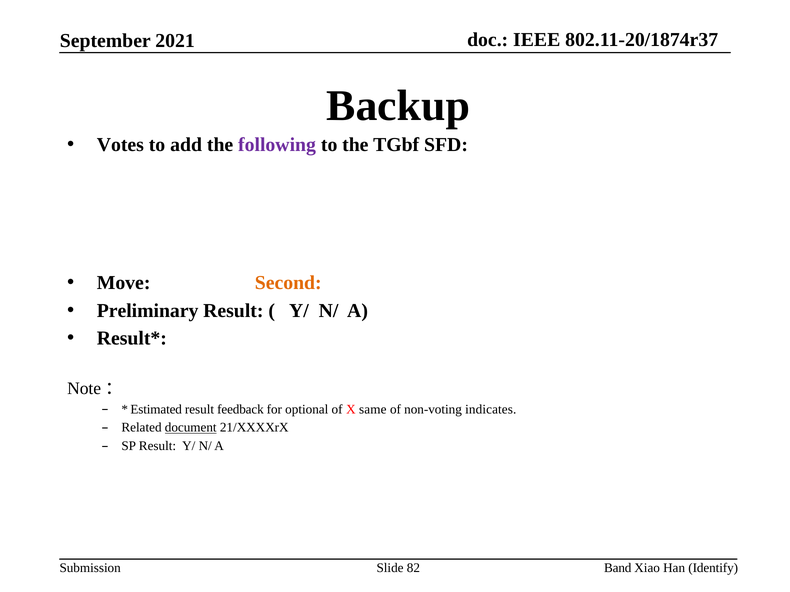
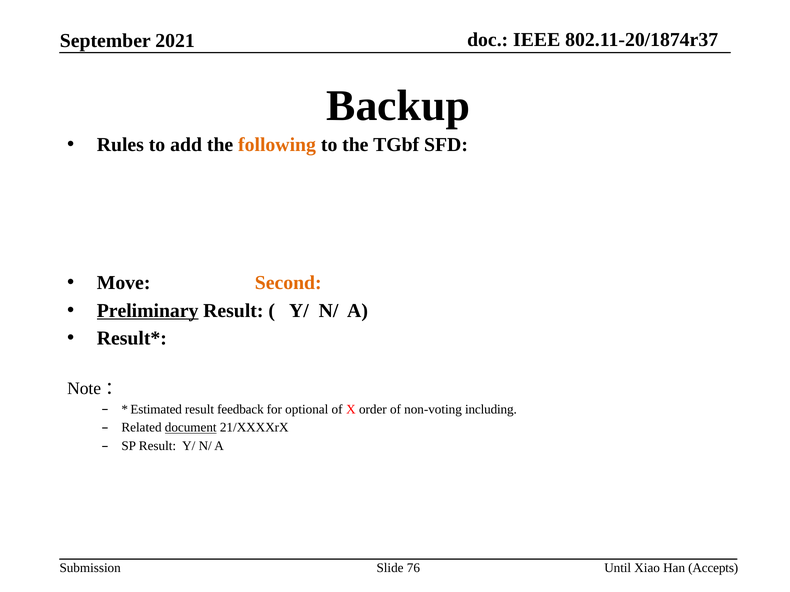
Votes: Votes -> Rules
following colour: purple -> orange
Preliminary underline: none -> present
same: same -> order
indicates: indicates -> including
82: 82 -> 76
Band: Band -> Until
Identify: Identify -> Accepts
